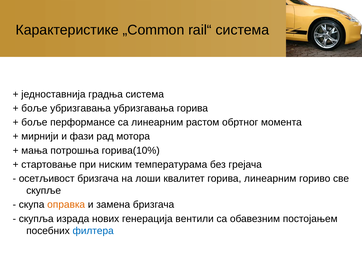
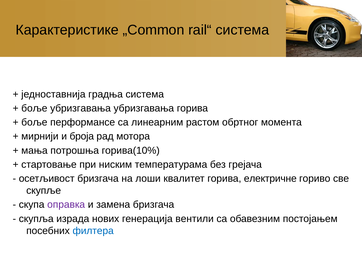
фази: фази -> броја
горива линеарним: линеарним -> електричне
оправка colour: orange -> purple
